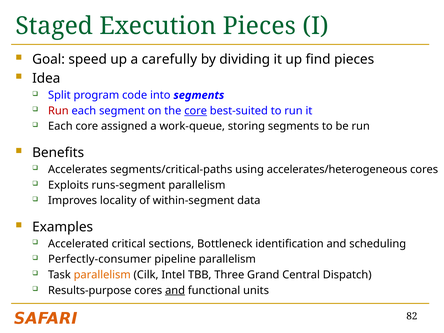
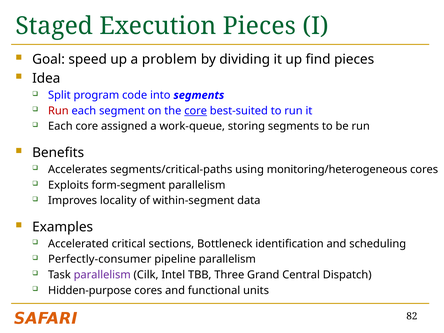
carefully: carefully -> problem
accelerates/heterogeneous: accelerates/heterogeneous -> monitoring/heterogeneous
runs-segment: runs-segment -> form-segment
parallelism at (102, 275) colour: orange -> purple
Results-purpose: Results-purpose -> Hidden-purpose
and at (175, 290) underline: present -> none
